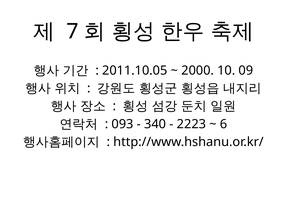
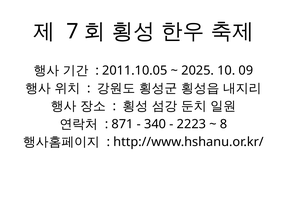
2000: 2000 -> 2025
093: 093 -> 871
6: 6 -> 8
